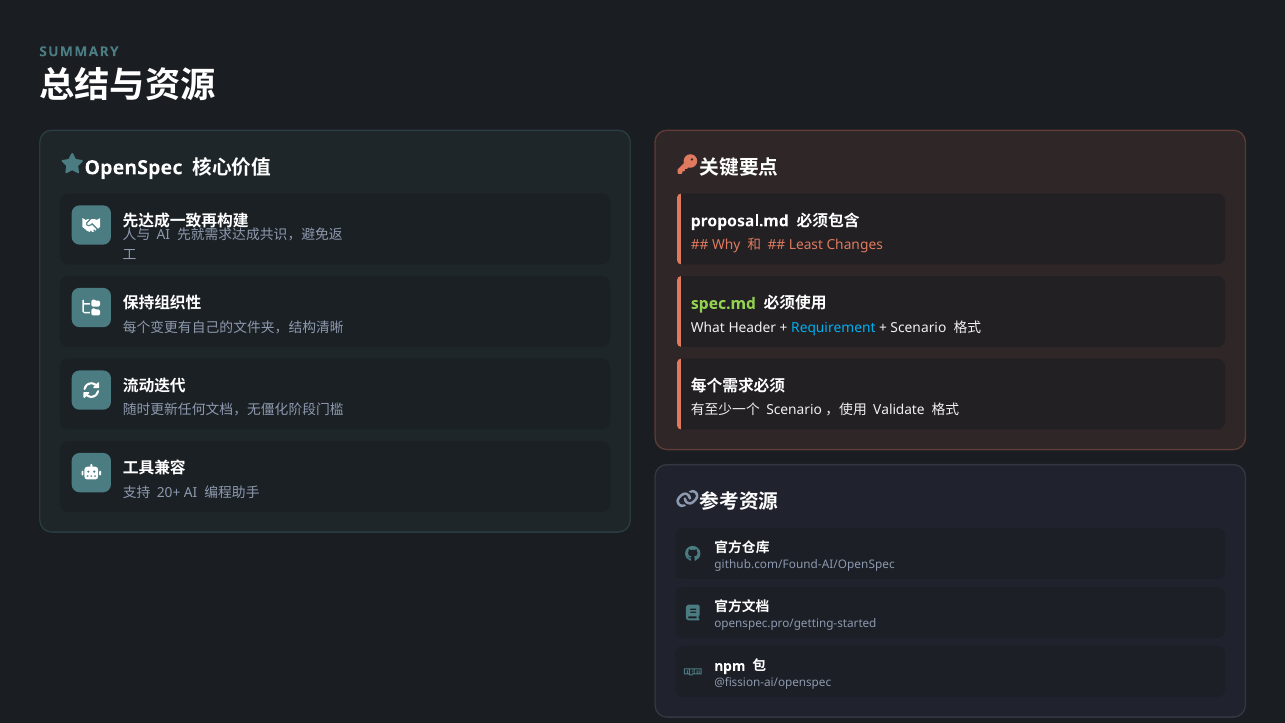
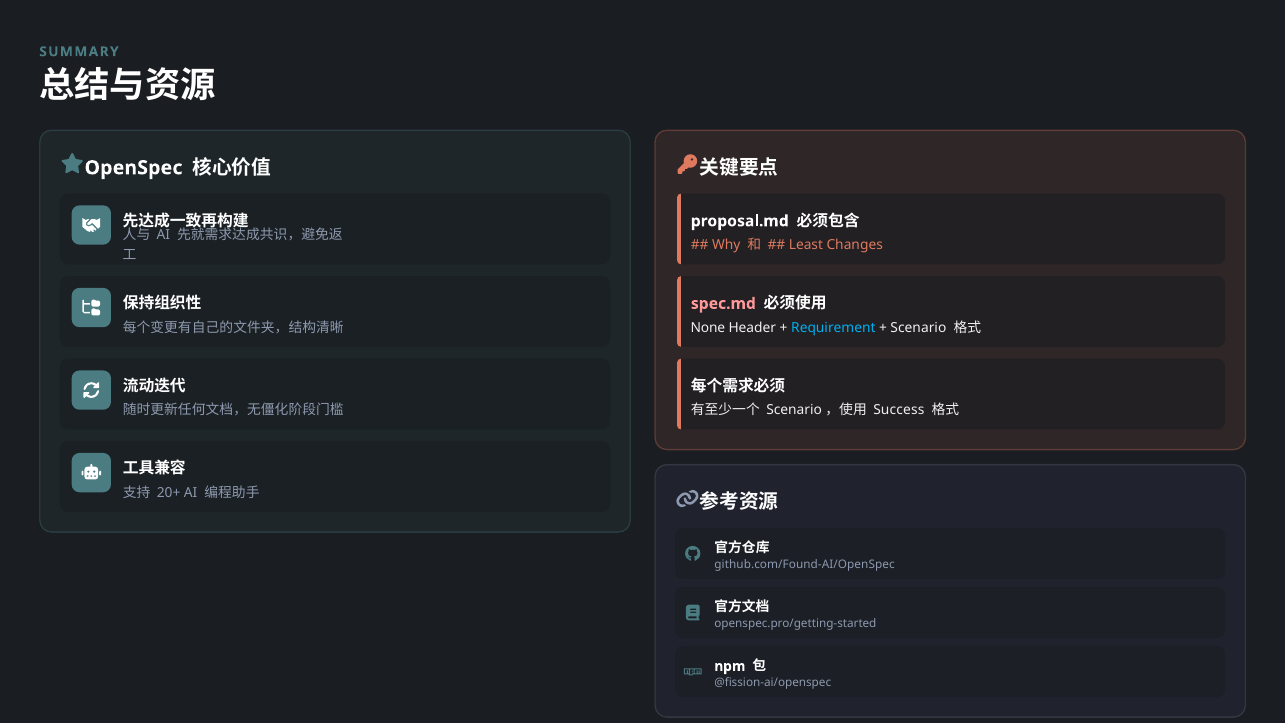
spec.md colour: light green -> pink
What: What -> None
Validate: Validate -> Success
